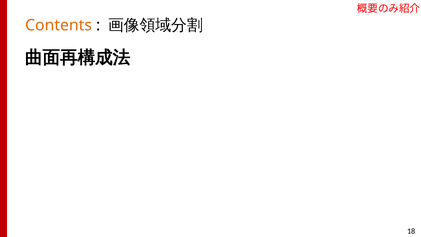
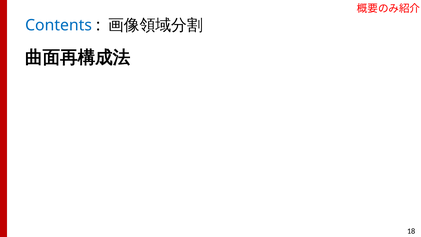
Contents colour: orange -> blue
